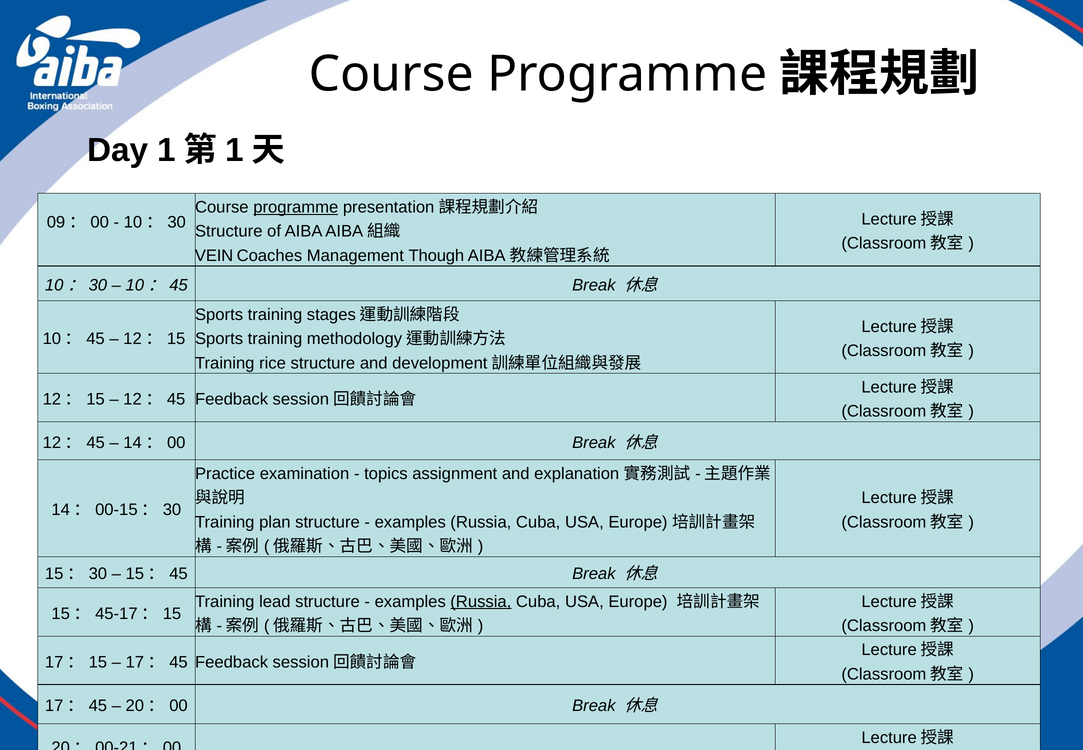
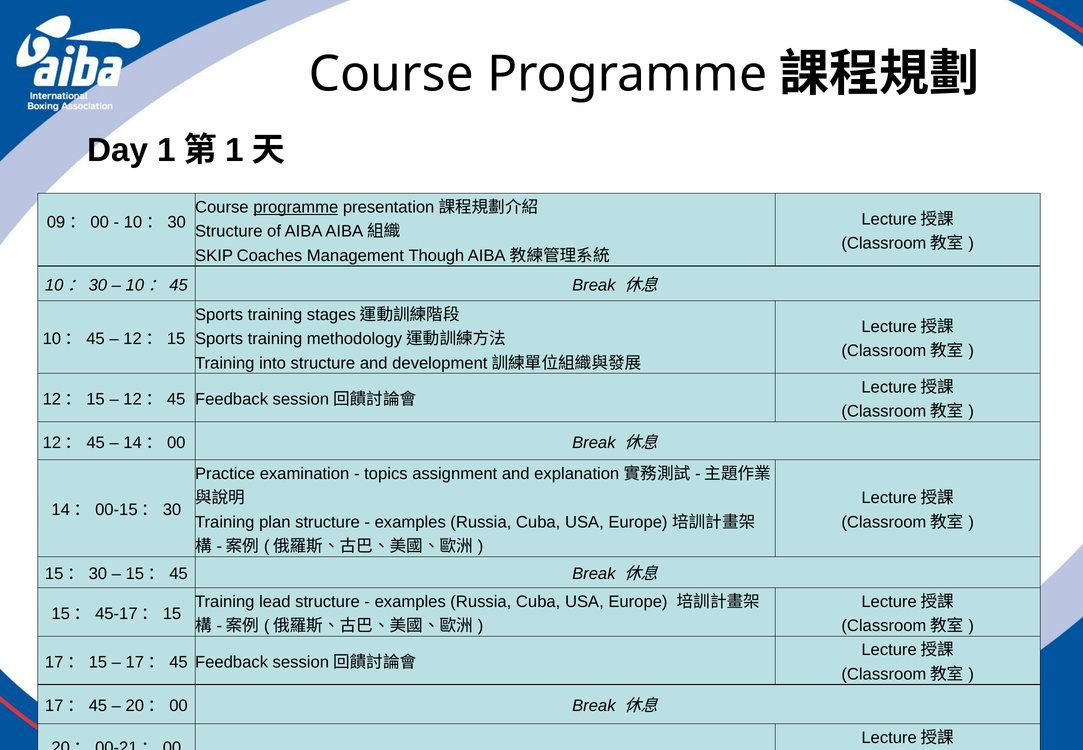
VEIN: VEIN -> SKIP
rice: rice -> into
Russia at (481, 601) underline: present -> none
